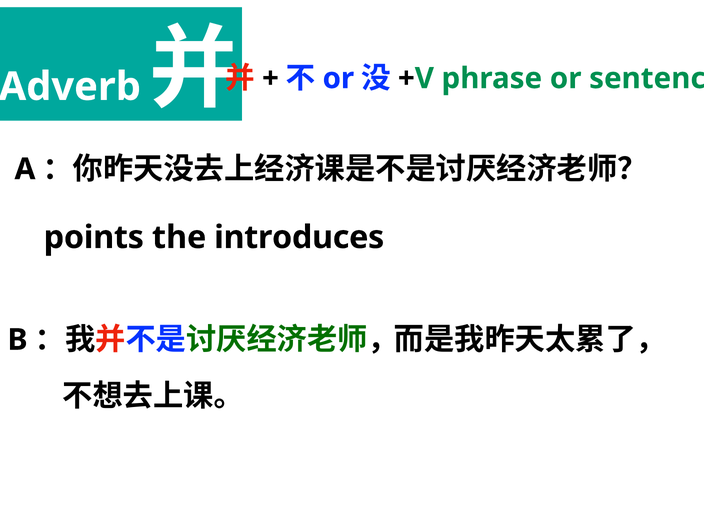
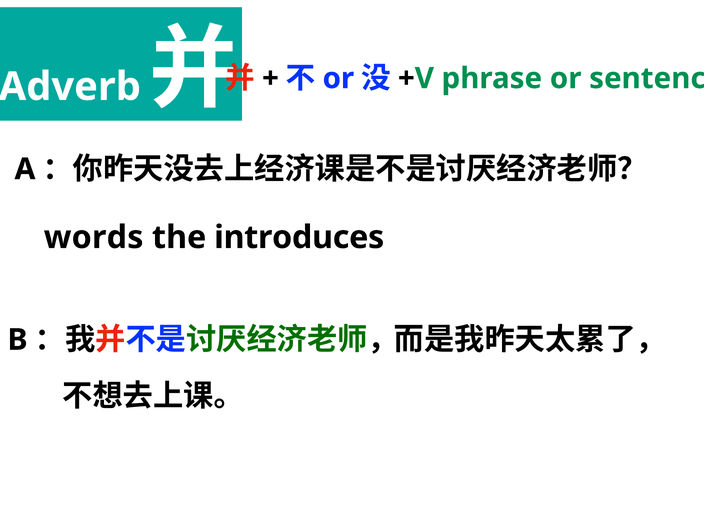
points: points -> words
